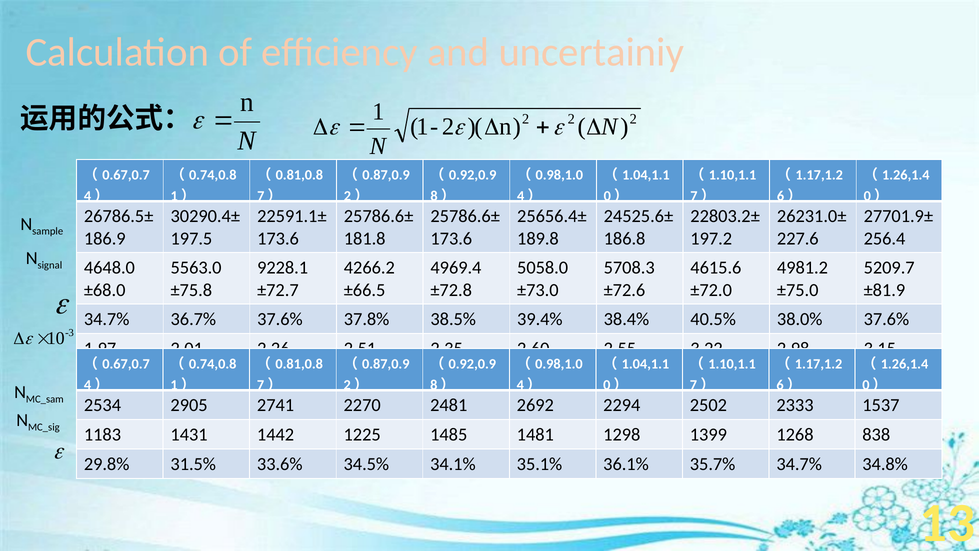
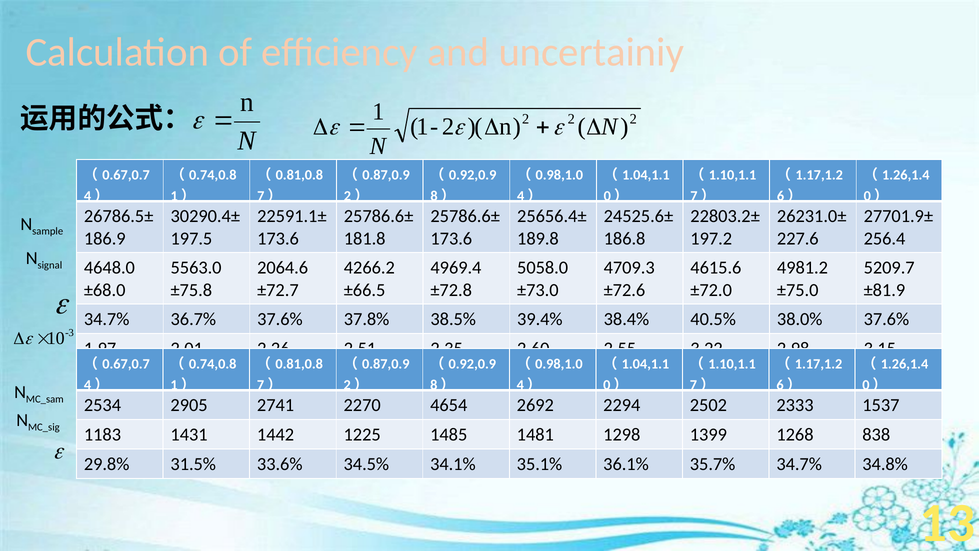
9228.1: 9228.1 -> 2064.6
5708.3: 5708.3 -> 4709.3
2481: 2481 -> 4654
